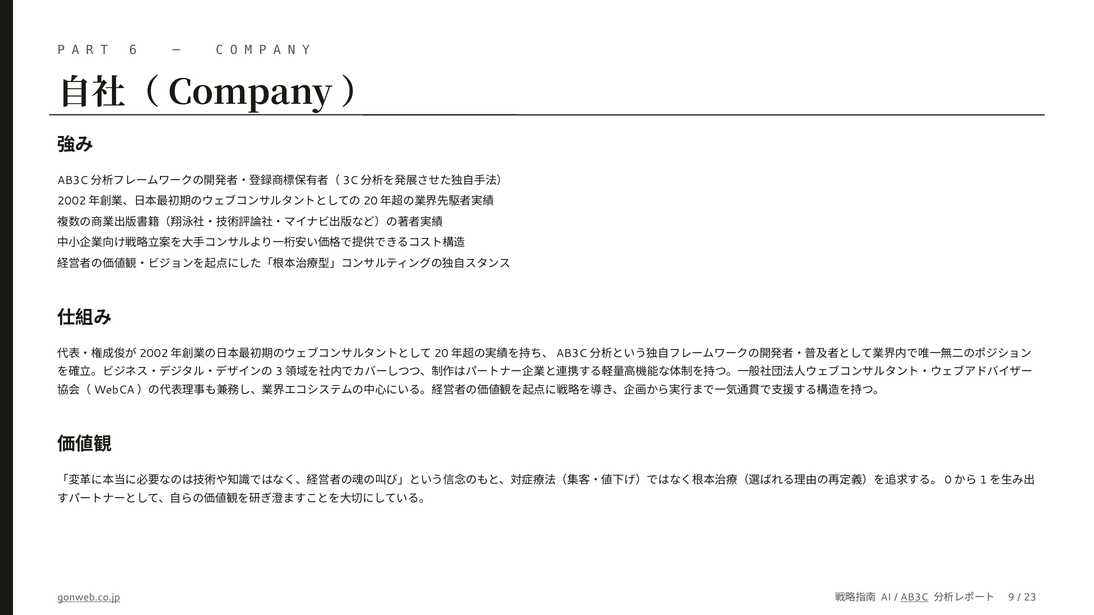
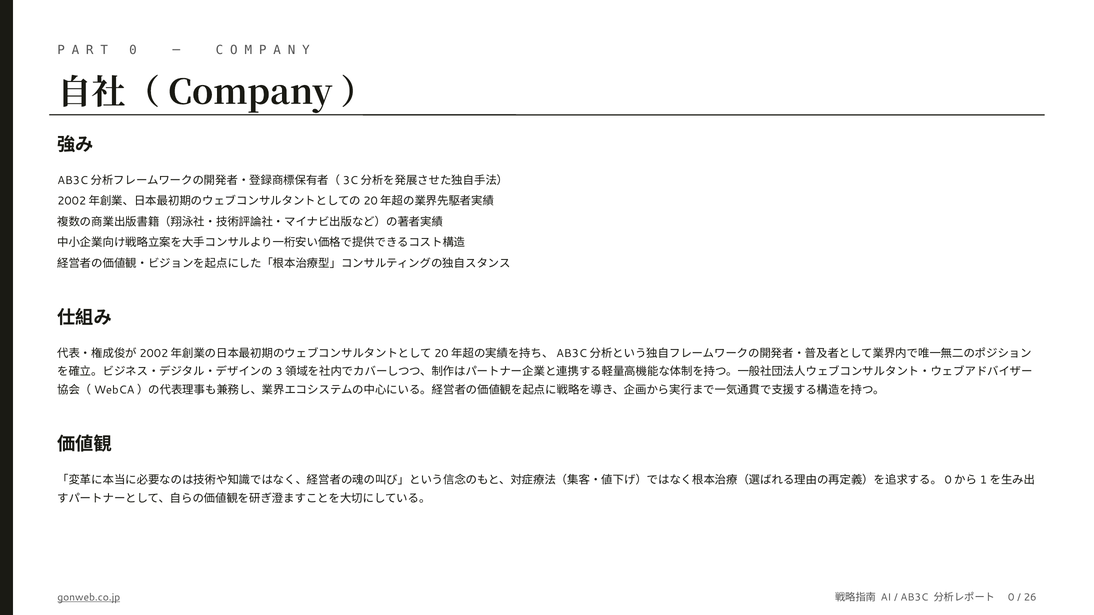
6 at (133, 50): 6 -> 0
AB3C underline: present -> none
9 at (1011, 598): 9 -> 0
23: 23 -> 26
